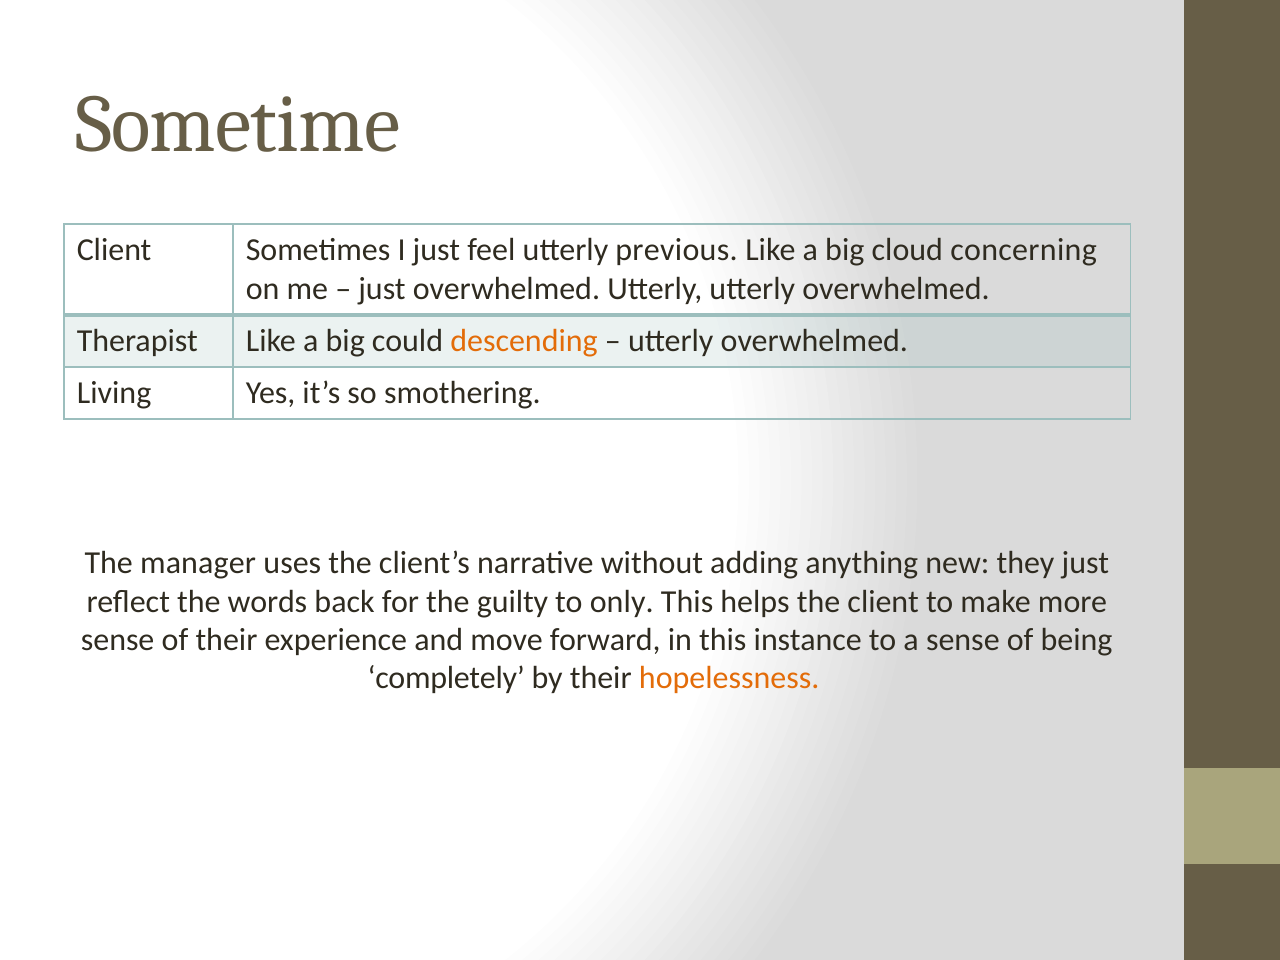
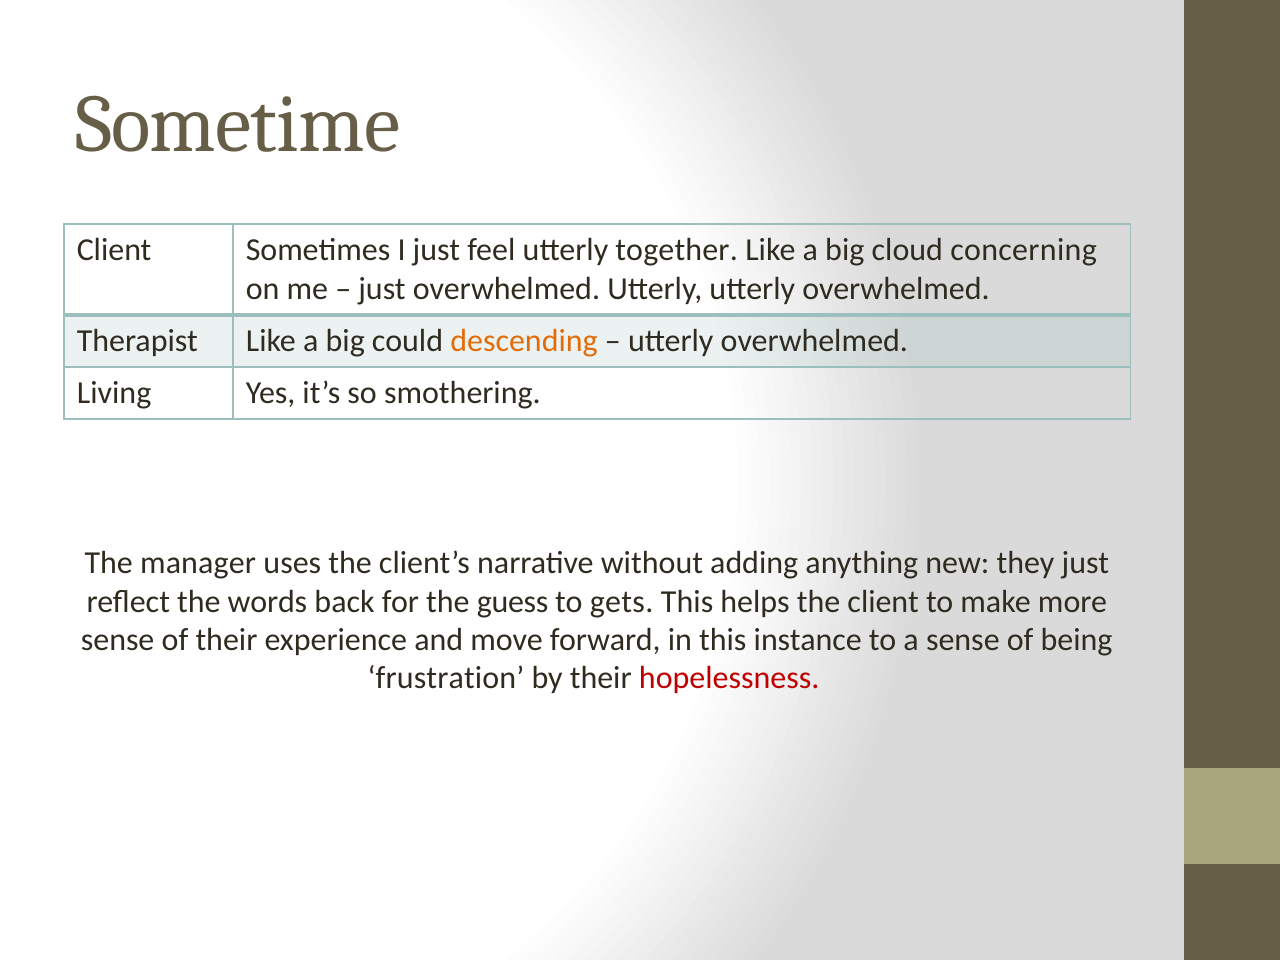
previous: previous -> together
guilty: guilty -> guess
only: only -> gets
completely: completely -> frustration
hopelessness colour: orange -> red
